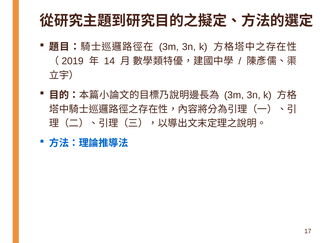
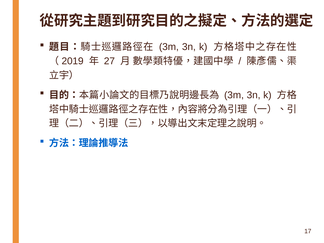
14: 14 -> 27
